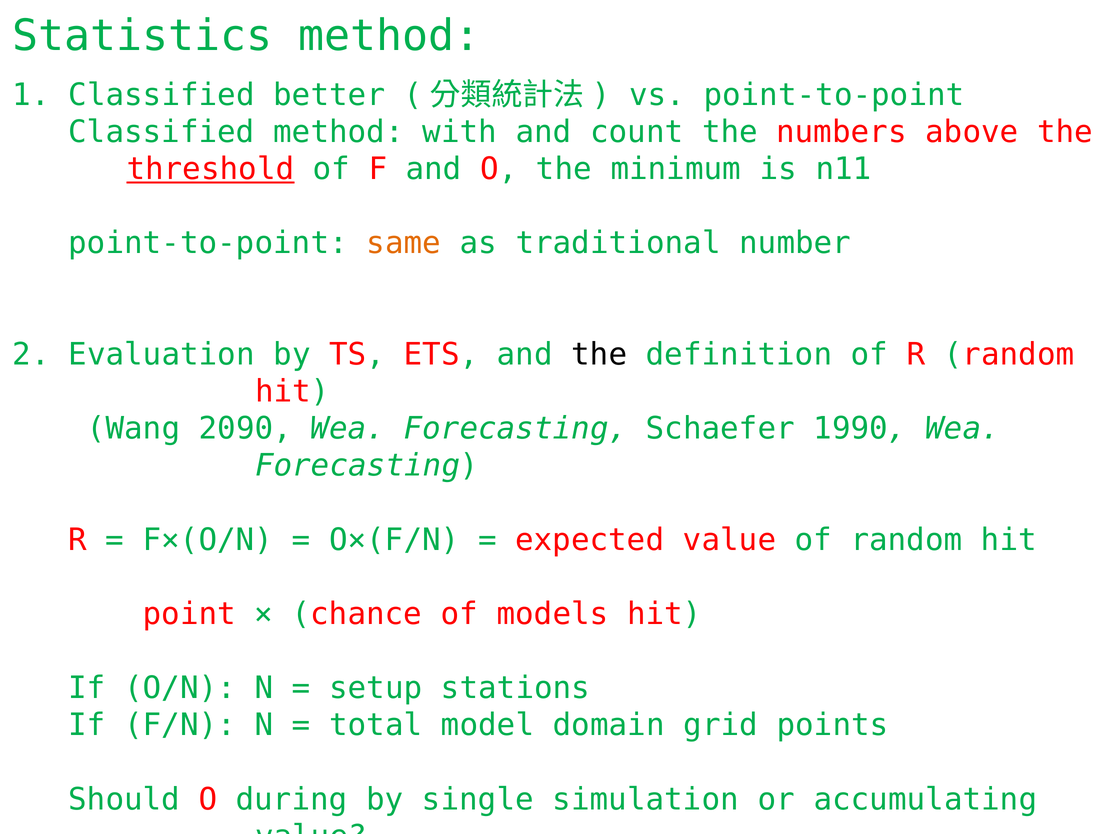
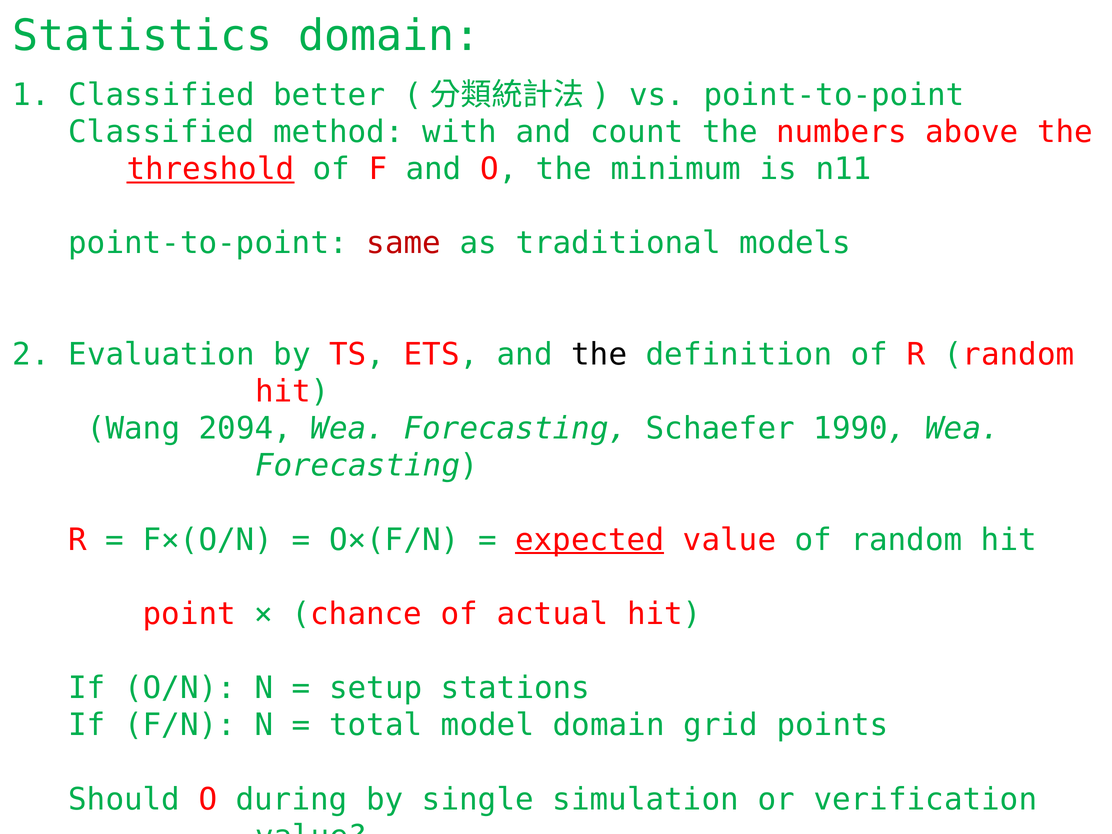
Statistics method: method -> domain
same colour: orange -> red
number: number -> models
2090: 2090 -> 2094
expected underline: none -> present
models: models -> actual
accumulating: accumulating -> verification
